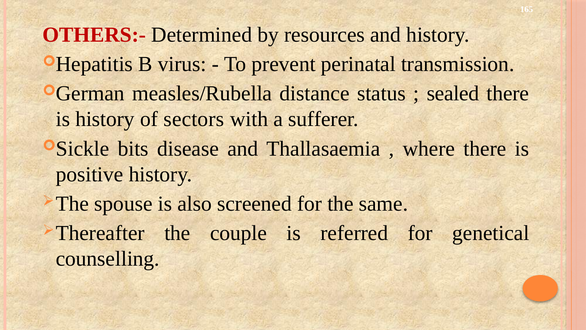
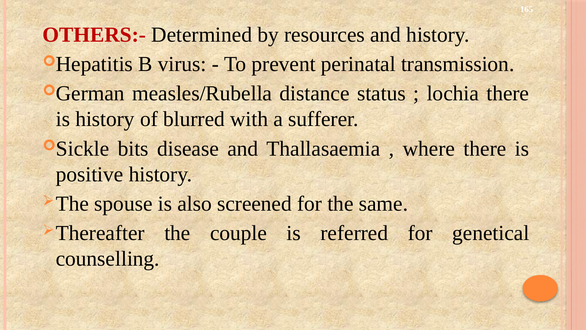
sealed: sealed -> lochia
sectors: sectors -> blurred
